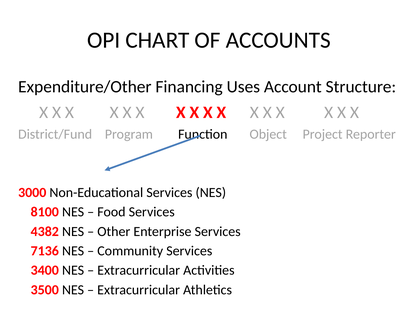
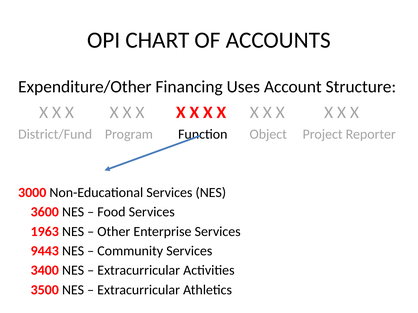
8100: 8100 -> 3600
4382: 4382 -> 1963
7136: 7136 -> 9443
